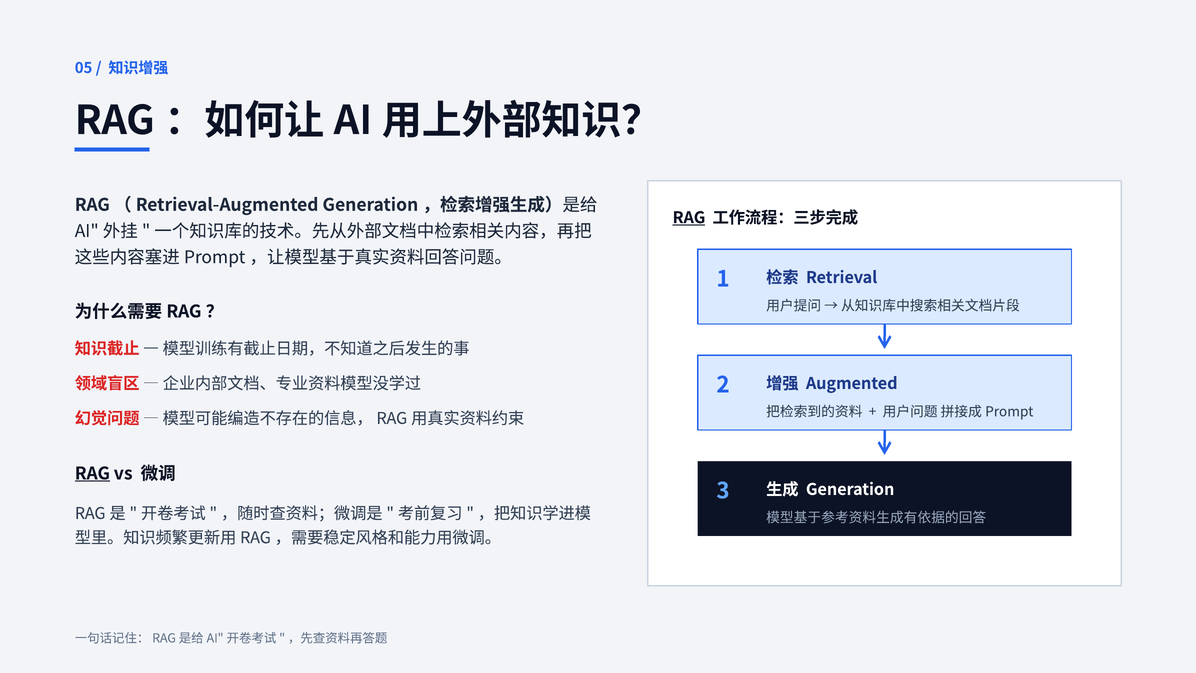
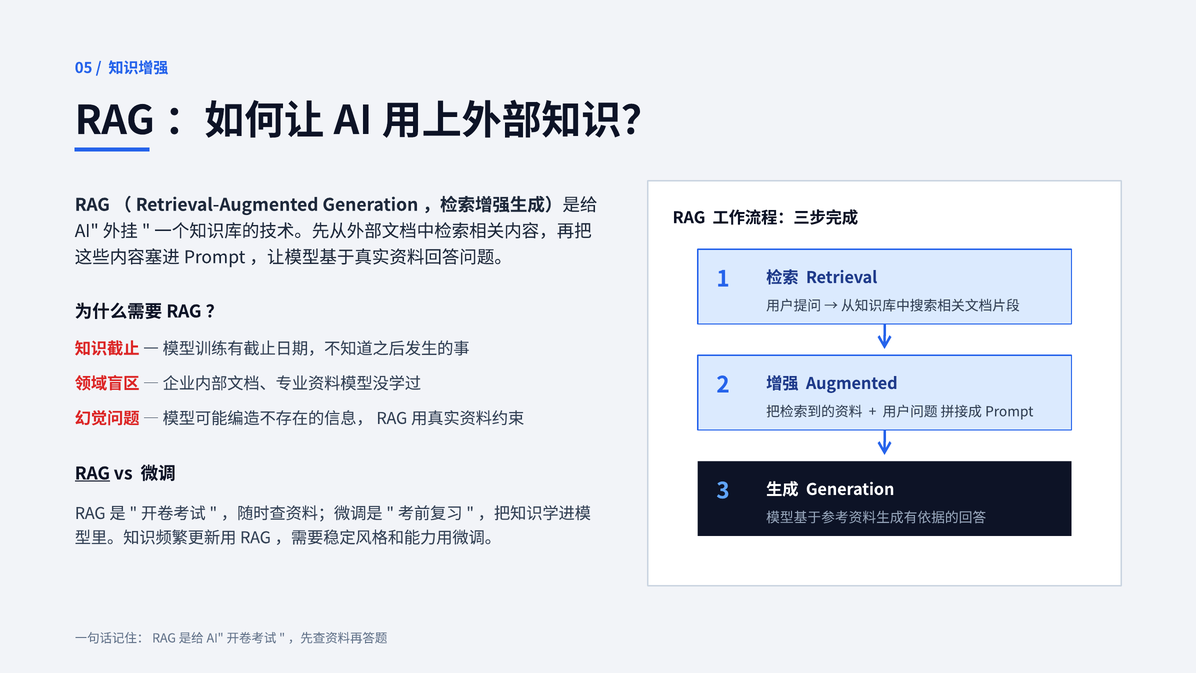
RAG at (689, 218) underline: present -> none
